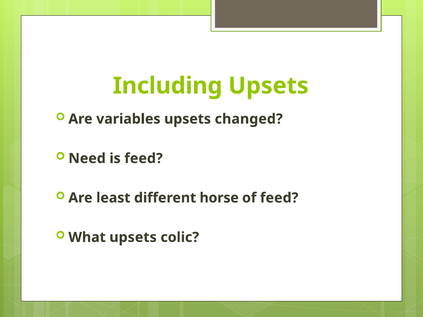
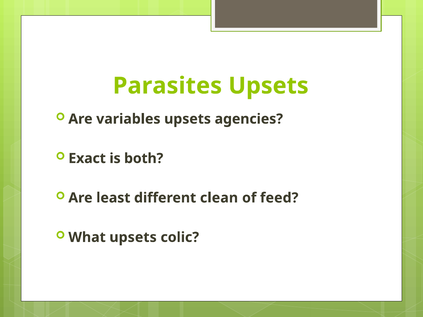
Including: Including -> Parasites
changed: changed -> agencies
Need: Need -> Exact
is feed: feed -> both
horse: horse -> clean
